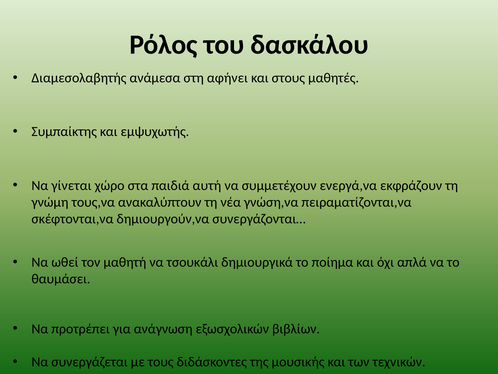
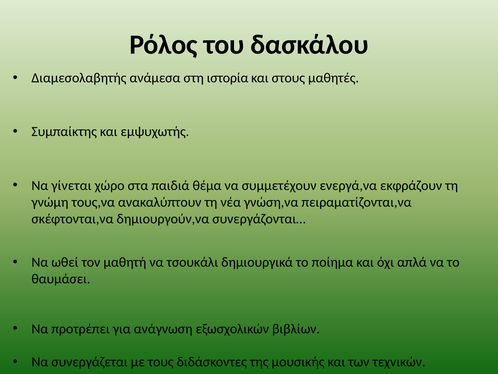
αφήνει: αφήνει -> ιστορία
αυτή: αυτή -> θέμα
